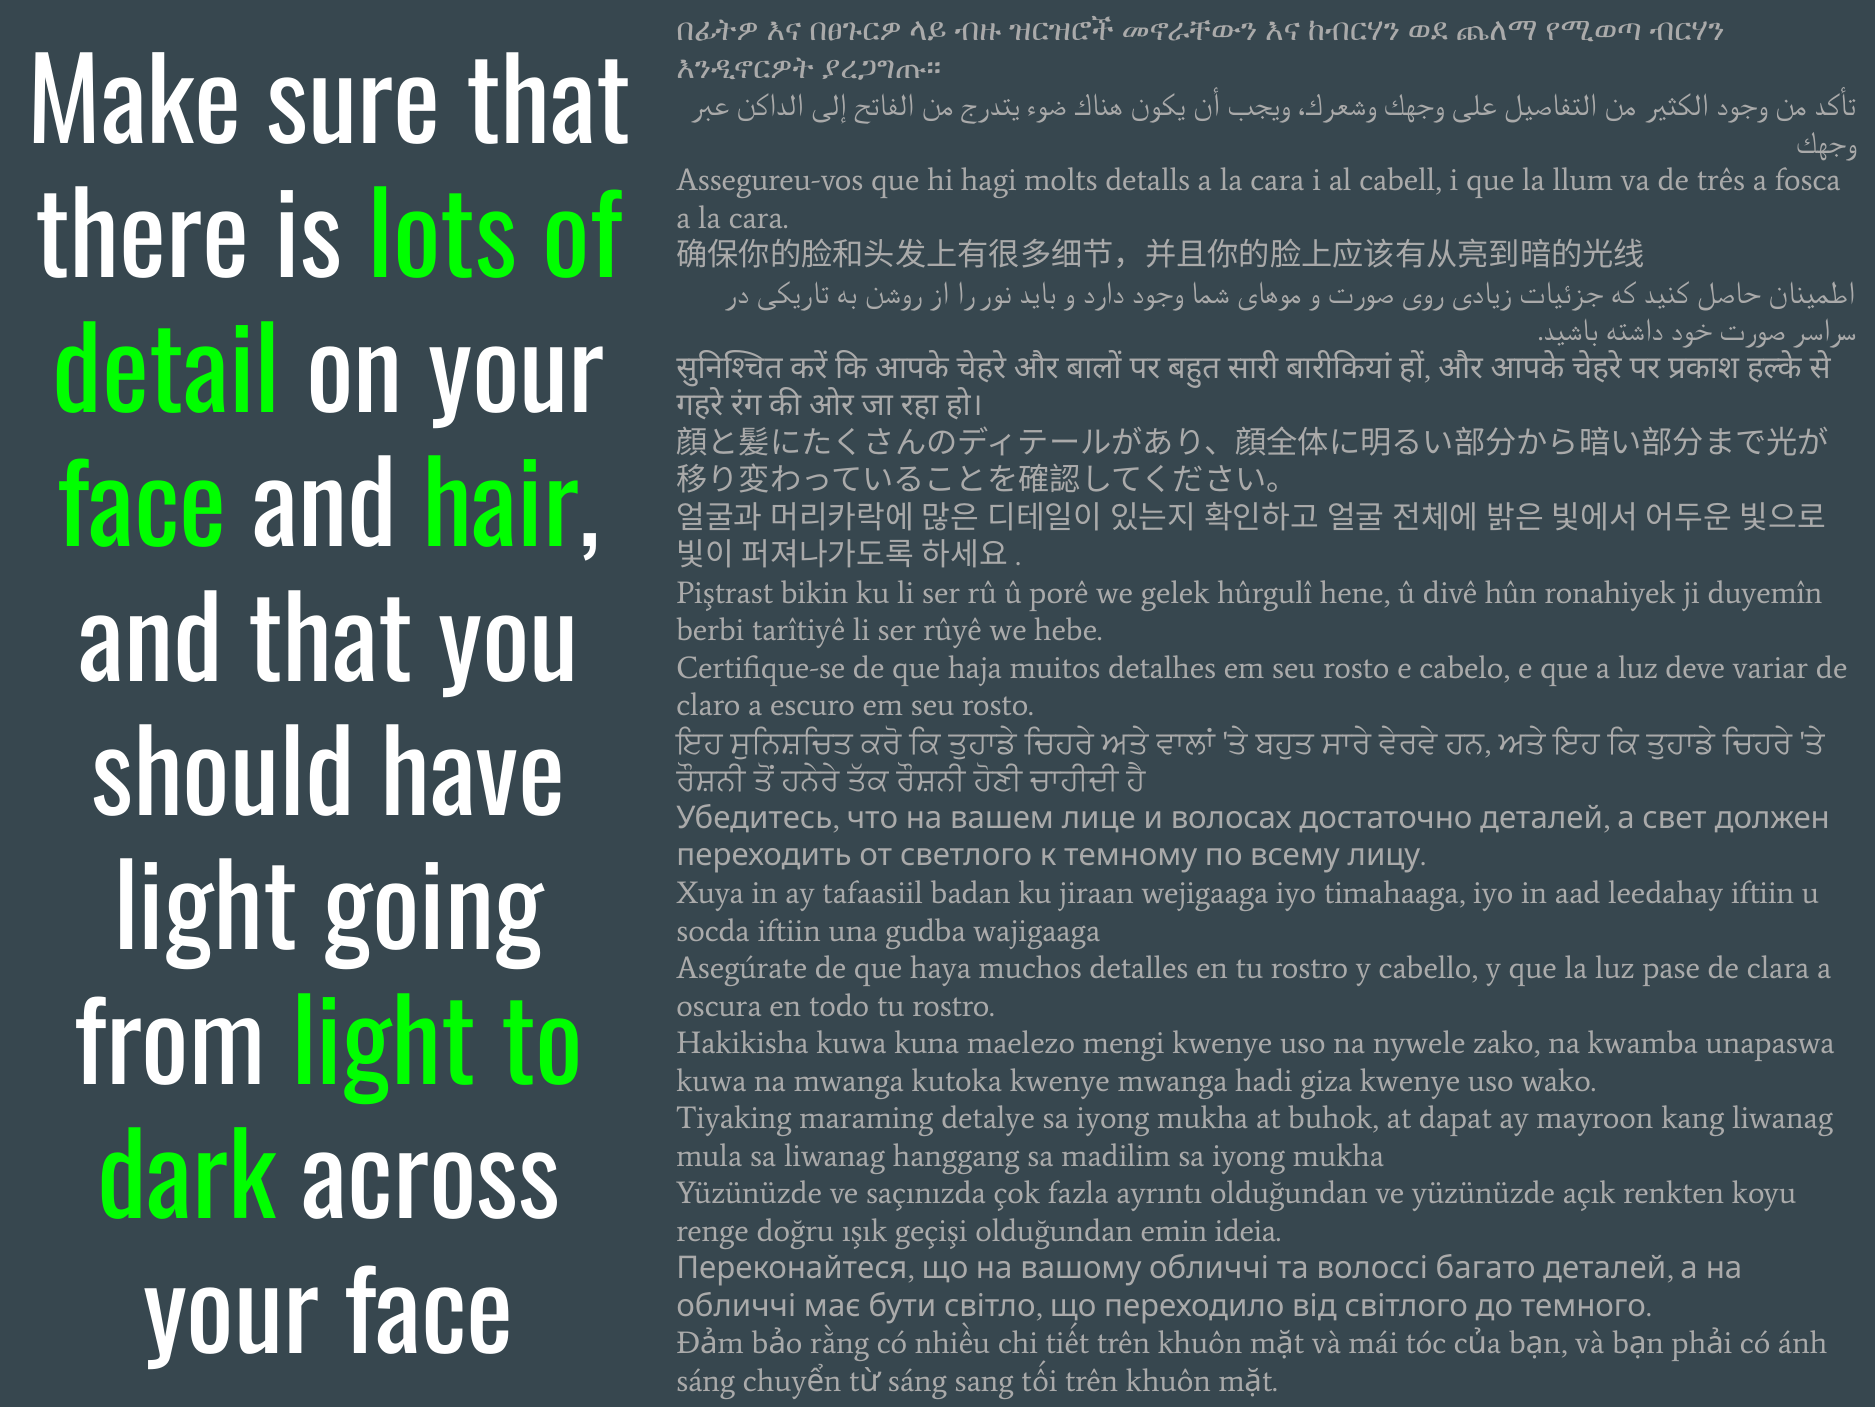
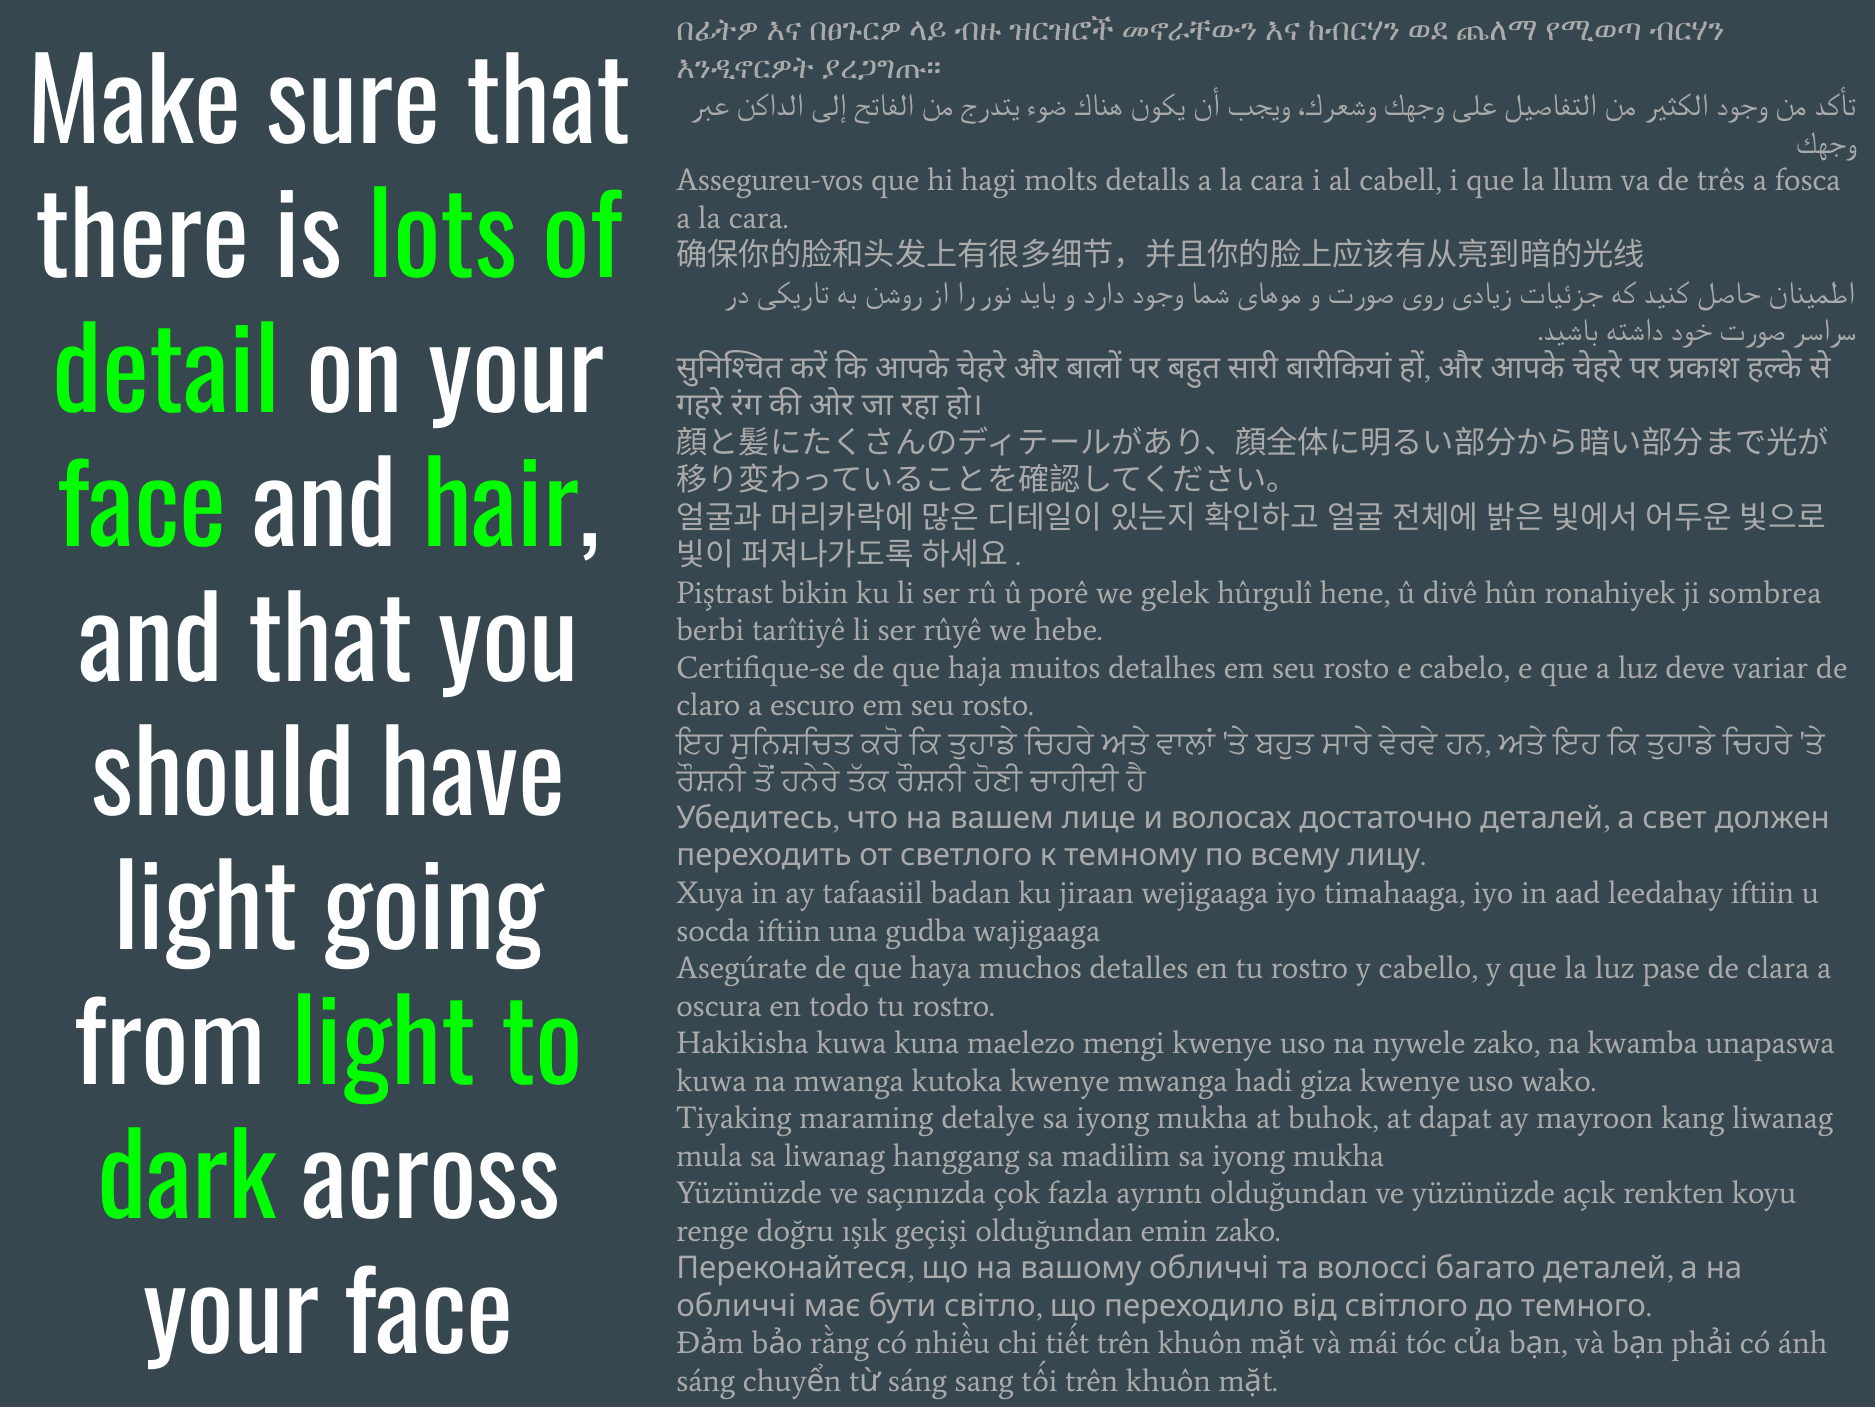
duyemîn: duyemîn -> sombrea
emin ideia: ideia -> zako
